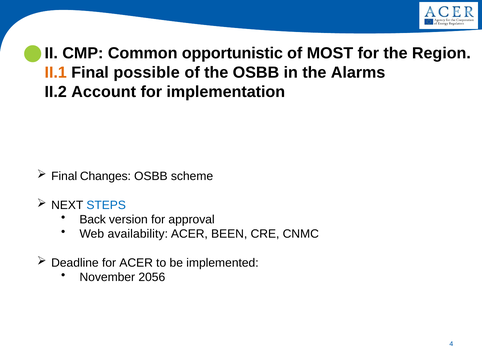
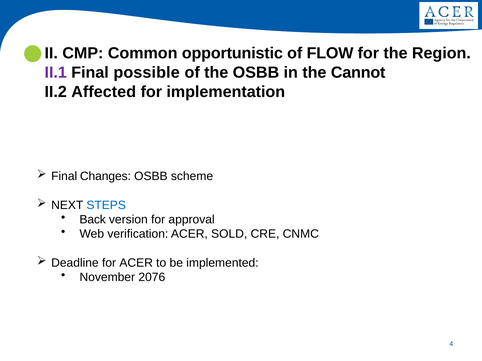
MOST: MOST -> FLOW
II.1 colour: orange -> purple
Alarms: Alarms -> Cannot
Account: Account -> Affected
availability: availability -> verification
BEEN: BEEN -> SOLD
2056: 2056 -> 2076
